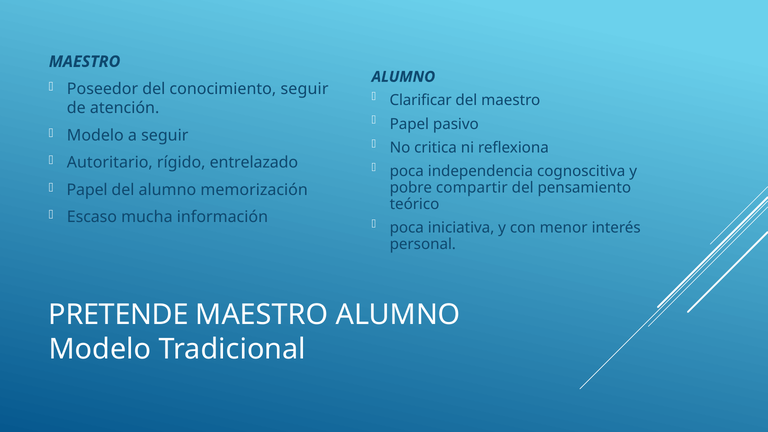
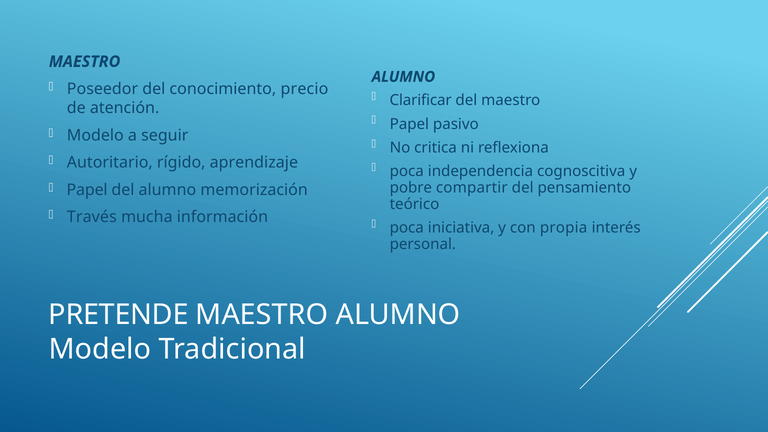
conocimiento seguir: seguir -> precio
entrelazado: entrelazado -> aprendizaje
Escaso: Escaso -> Través
menor: menor -> propia
